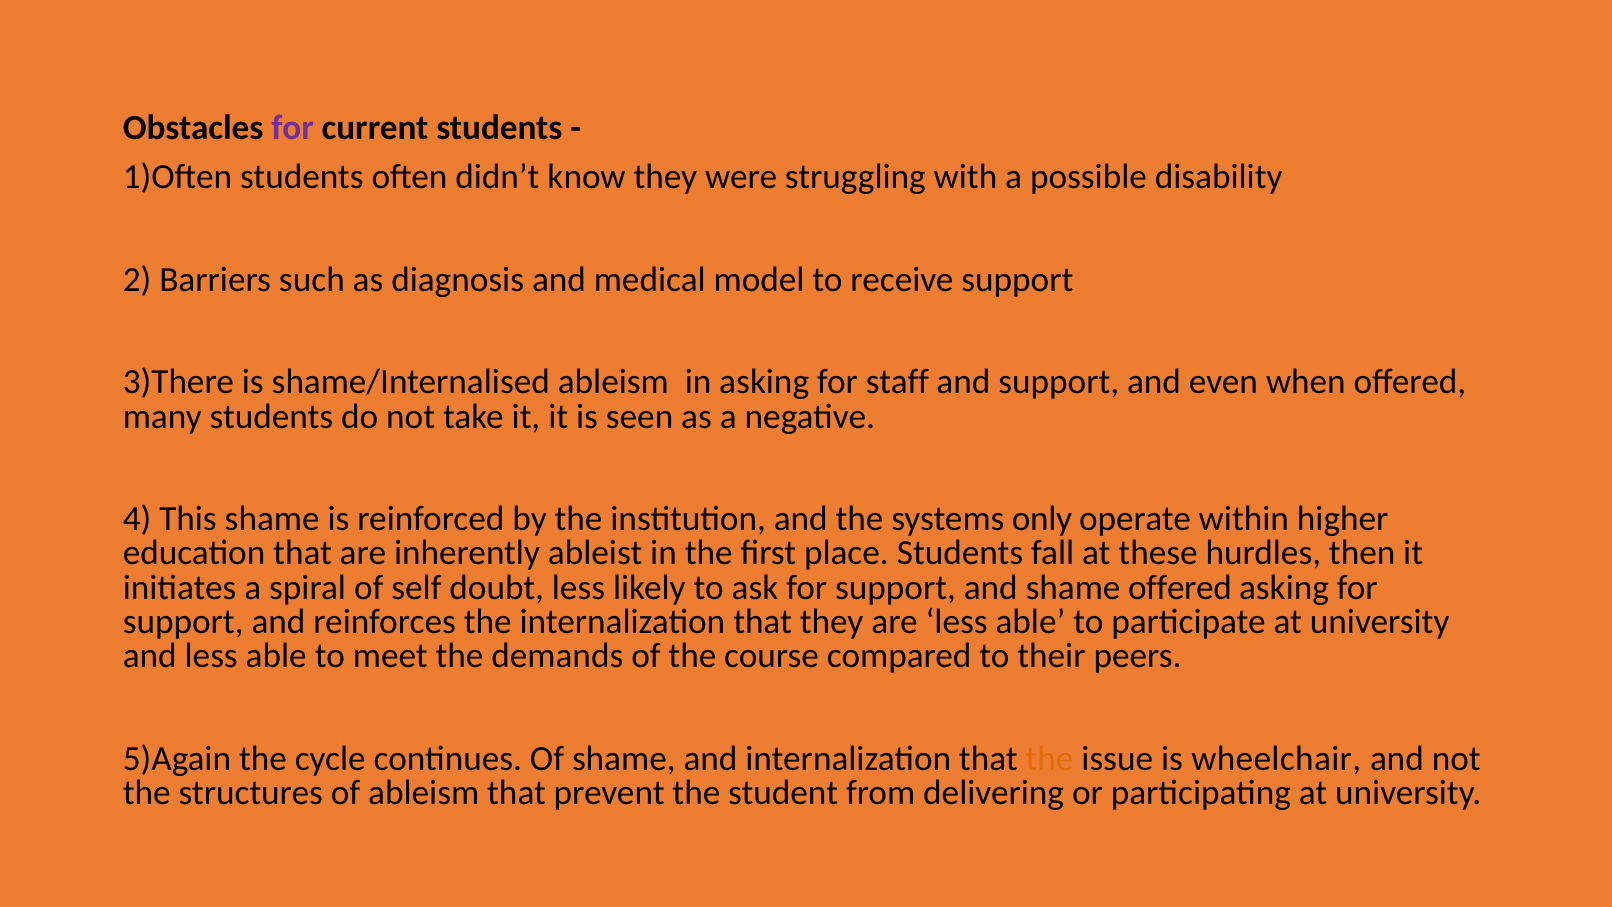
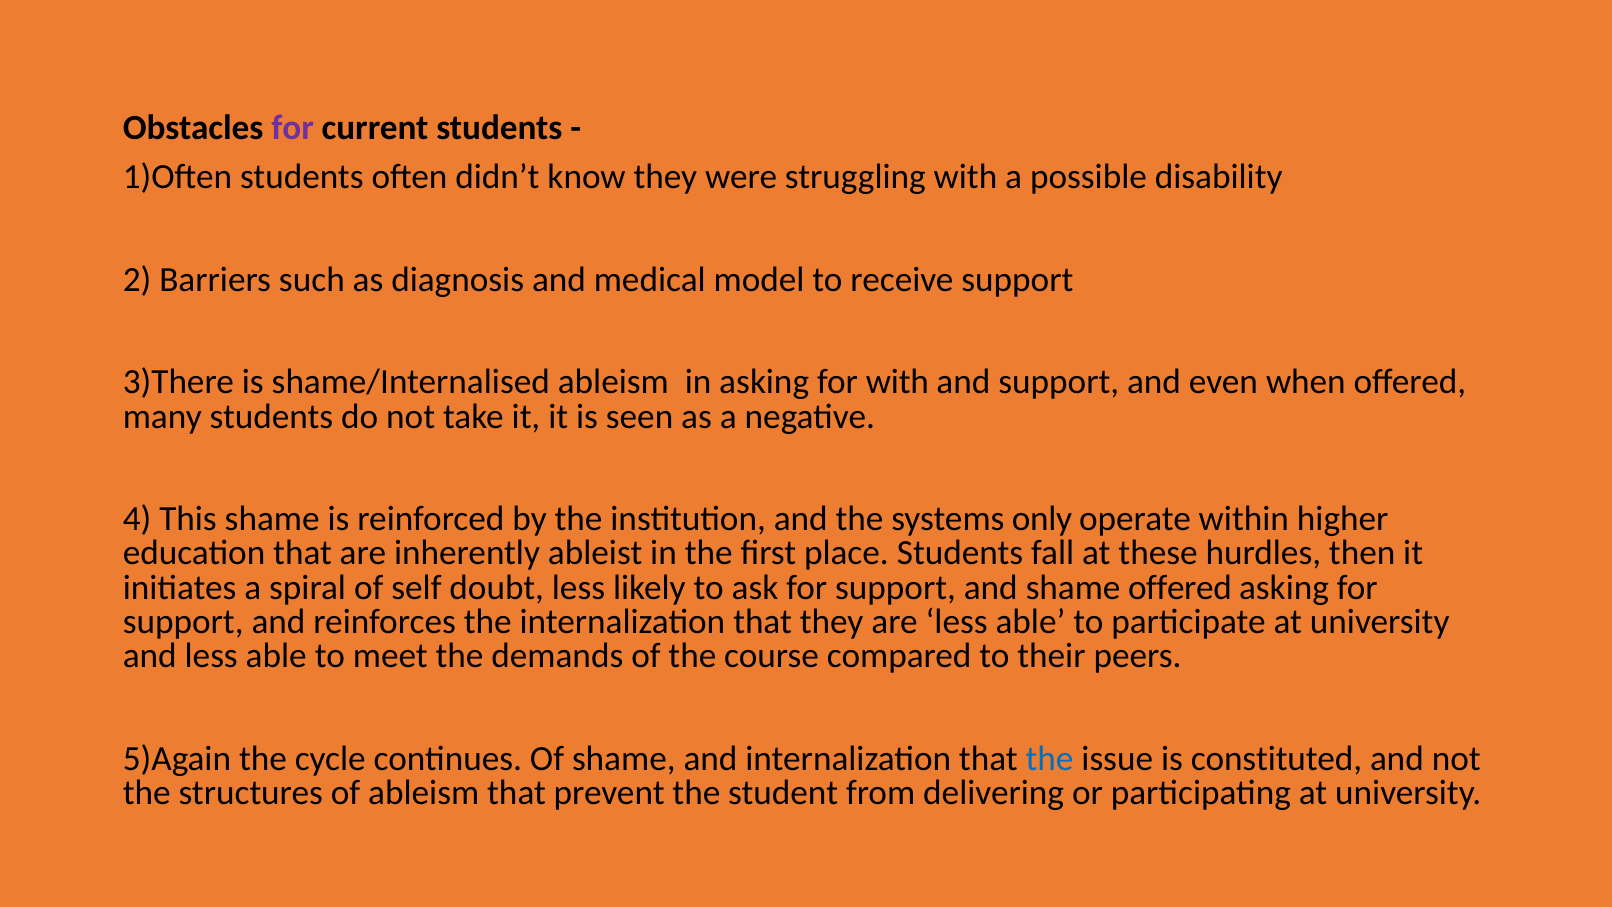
for staff: staff -> with
the at (1050, 758) colour: orange -> blue
wheelchair: wheelchair -> constituted
